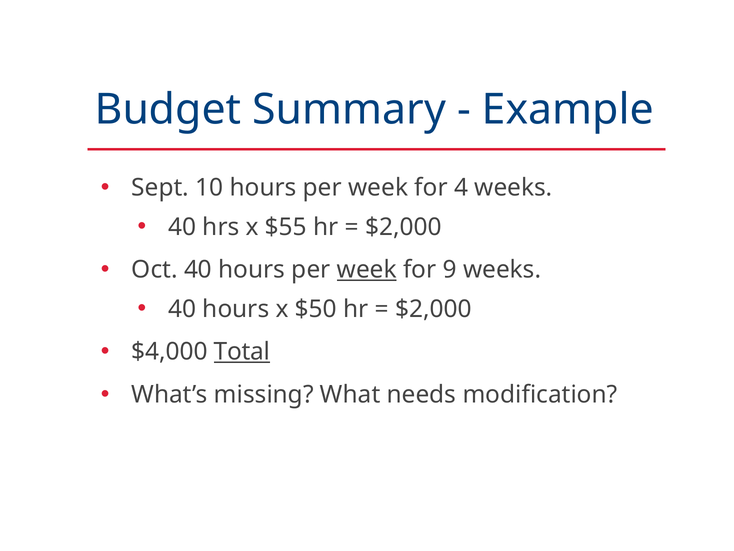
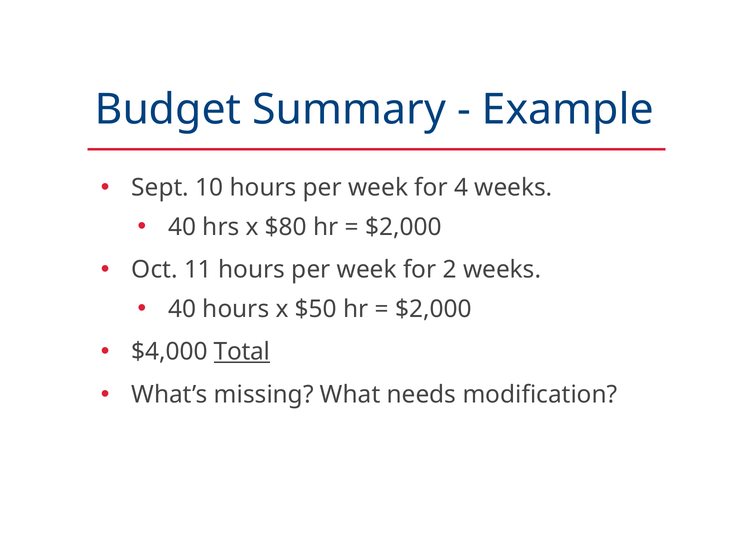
$55: $55 -> $80
Oct 40: 40 -> 11
week at (367, 270) underline: present -> none
9: 9 -> 2
